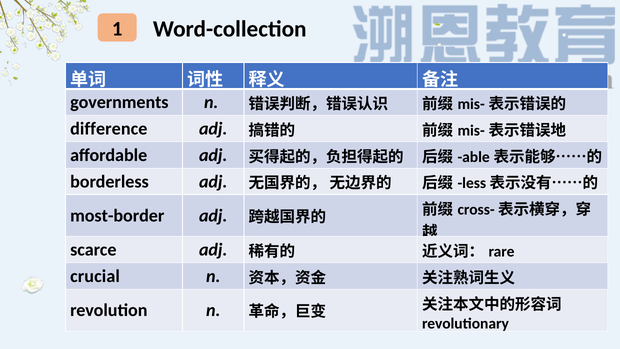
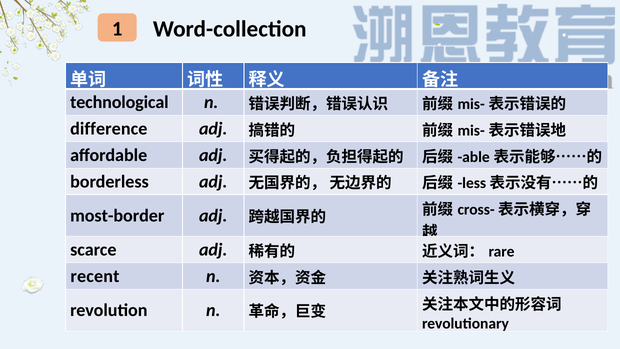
governments: governments -> technological
crucial: crucial -> recent
